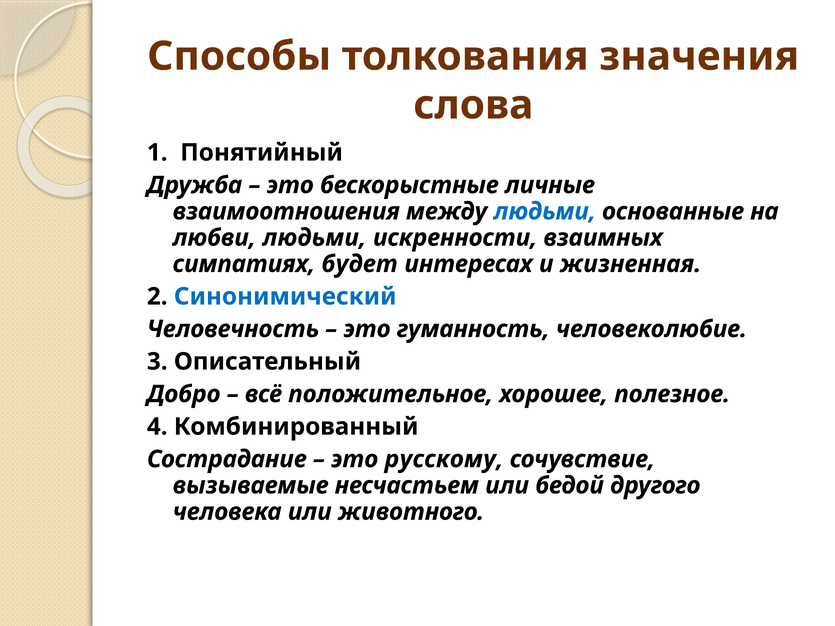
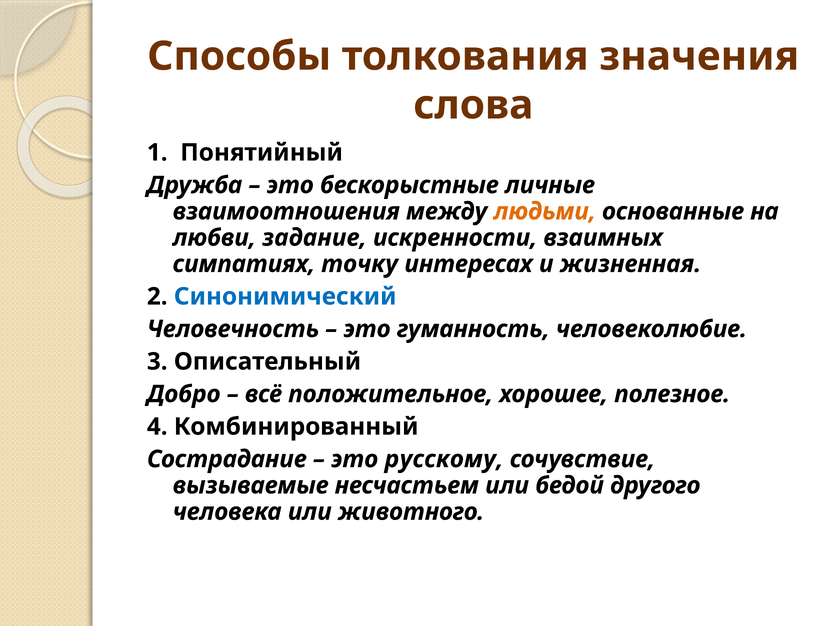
людьми at (545, 211) colour: blue -> orange
любви людьми: людьми -> задание
будет: будет -> точку
